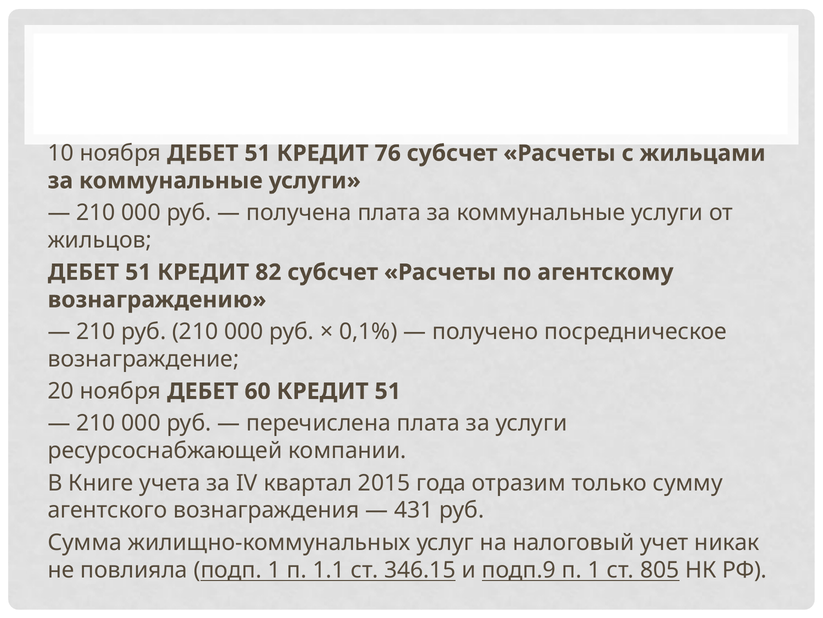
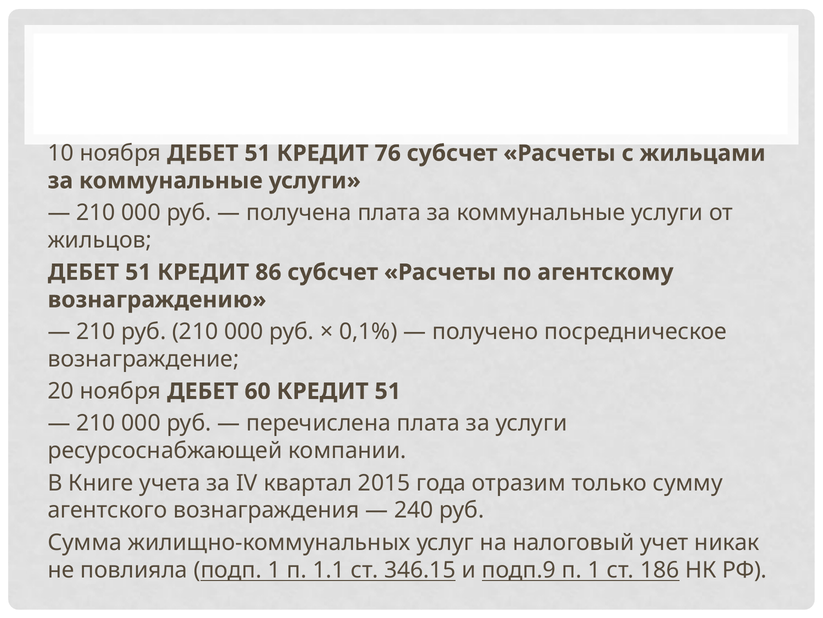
82: 82 -> 86
431: 431 -> 240
805: 805 -> 186
